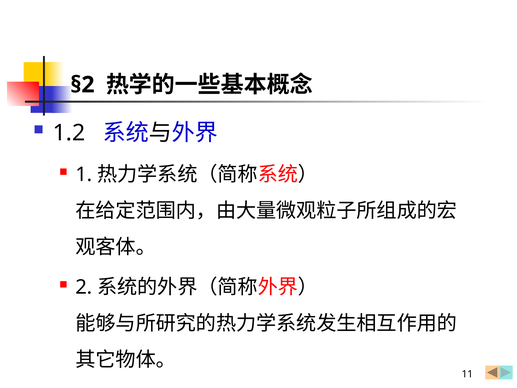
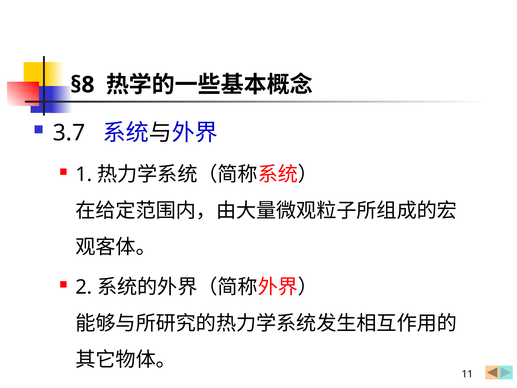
§2: §2 -> §8
1.2: 1.2 -> 3.7
